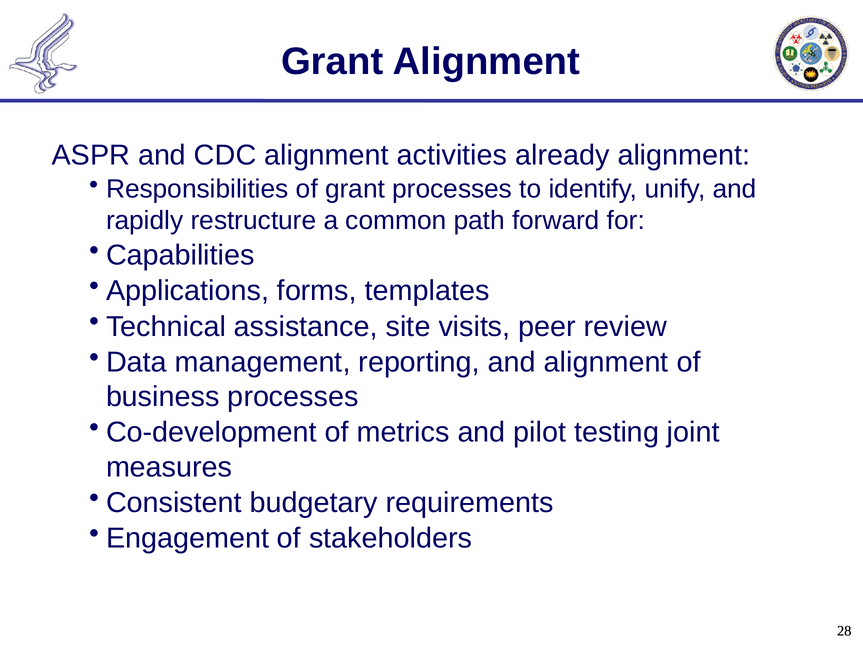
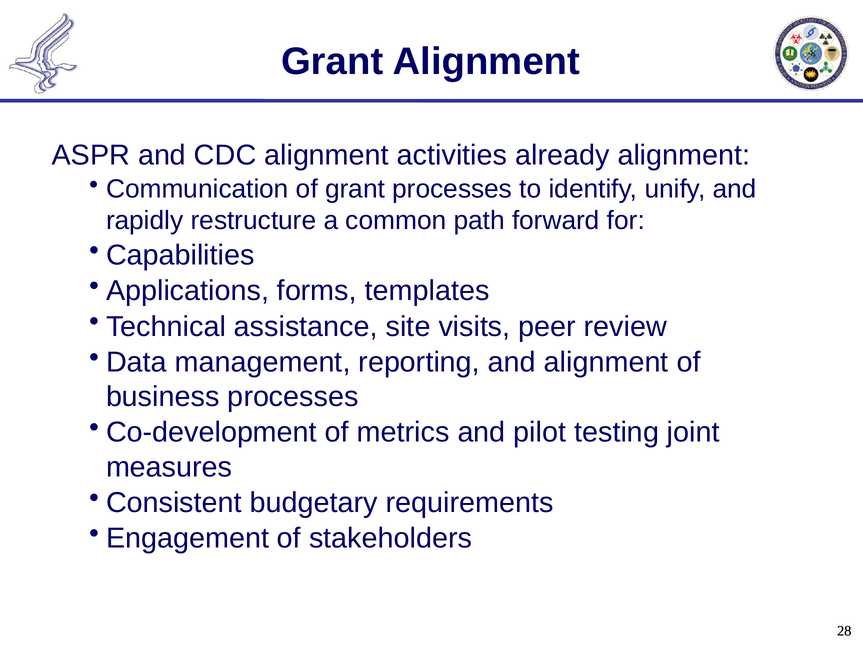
Responsibilities: Responsibilities -> Communication
